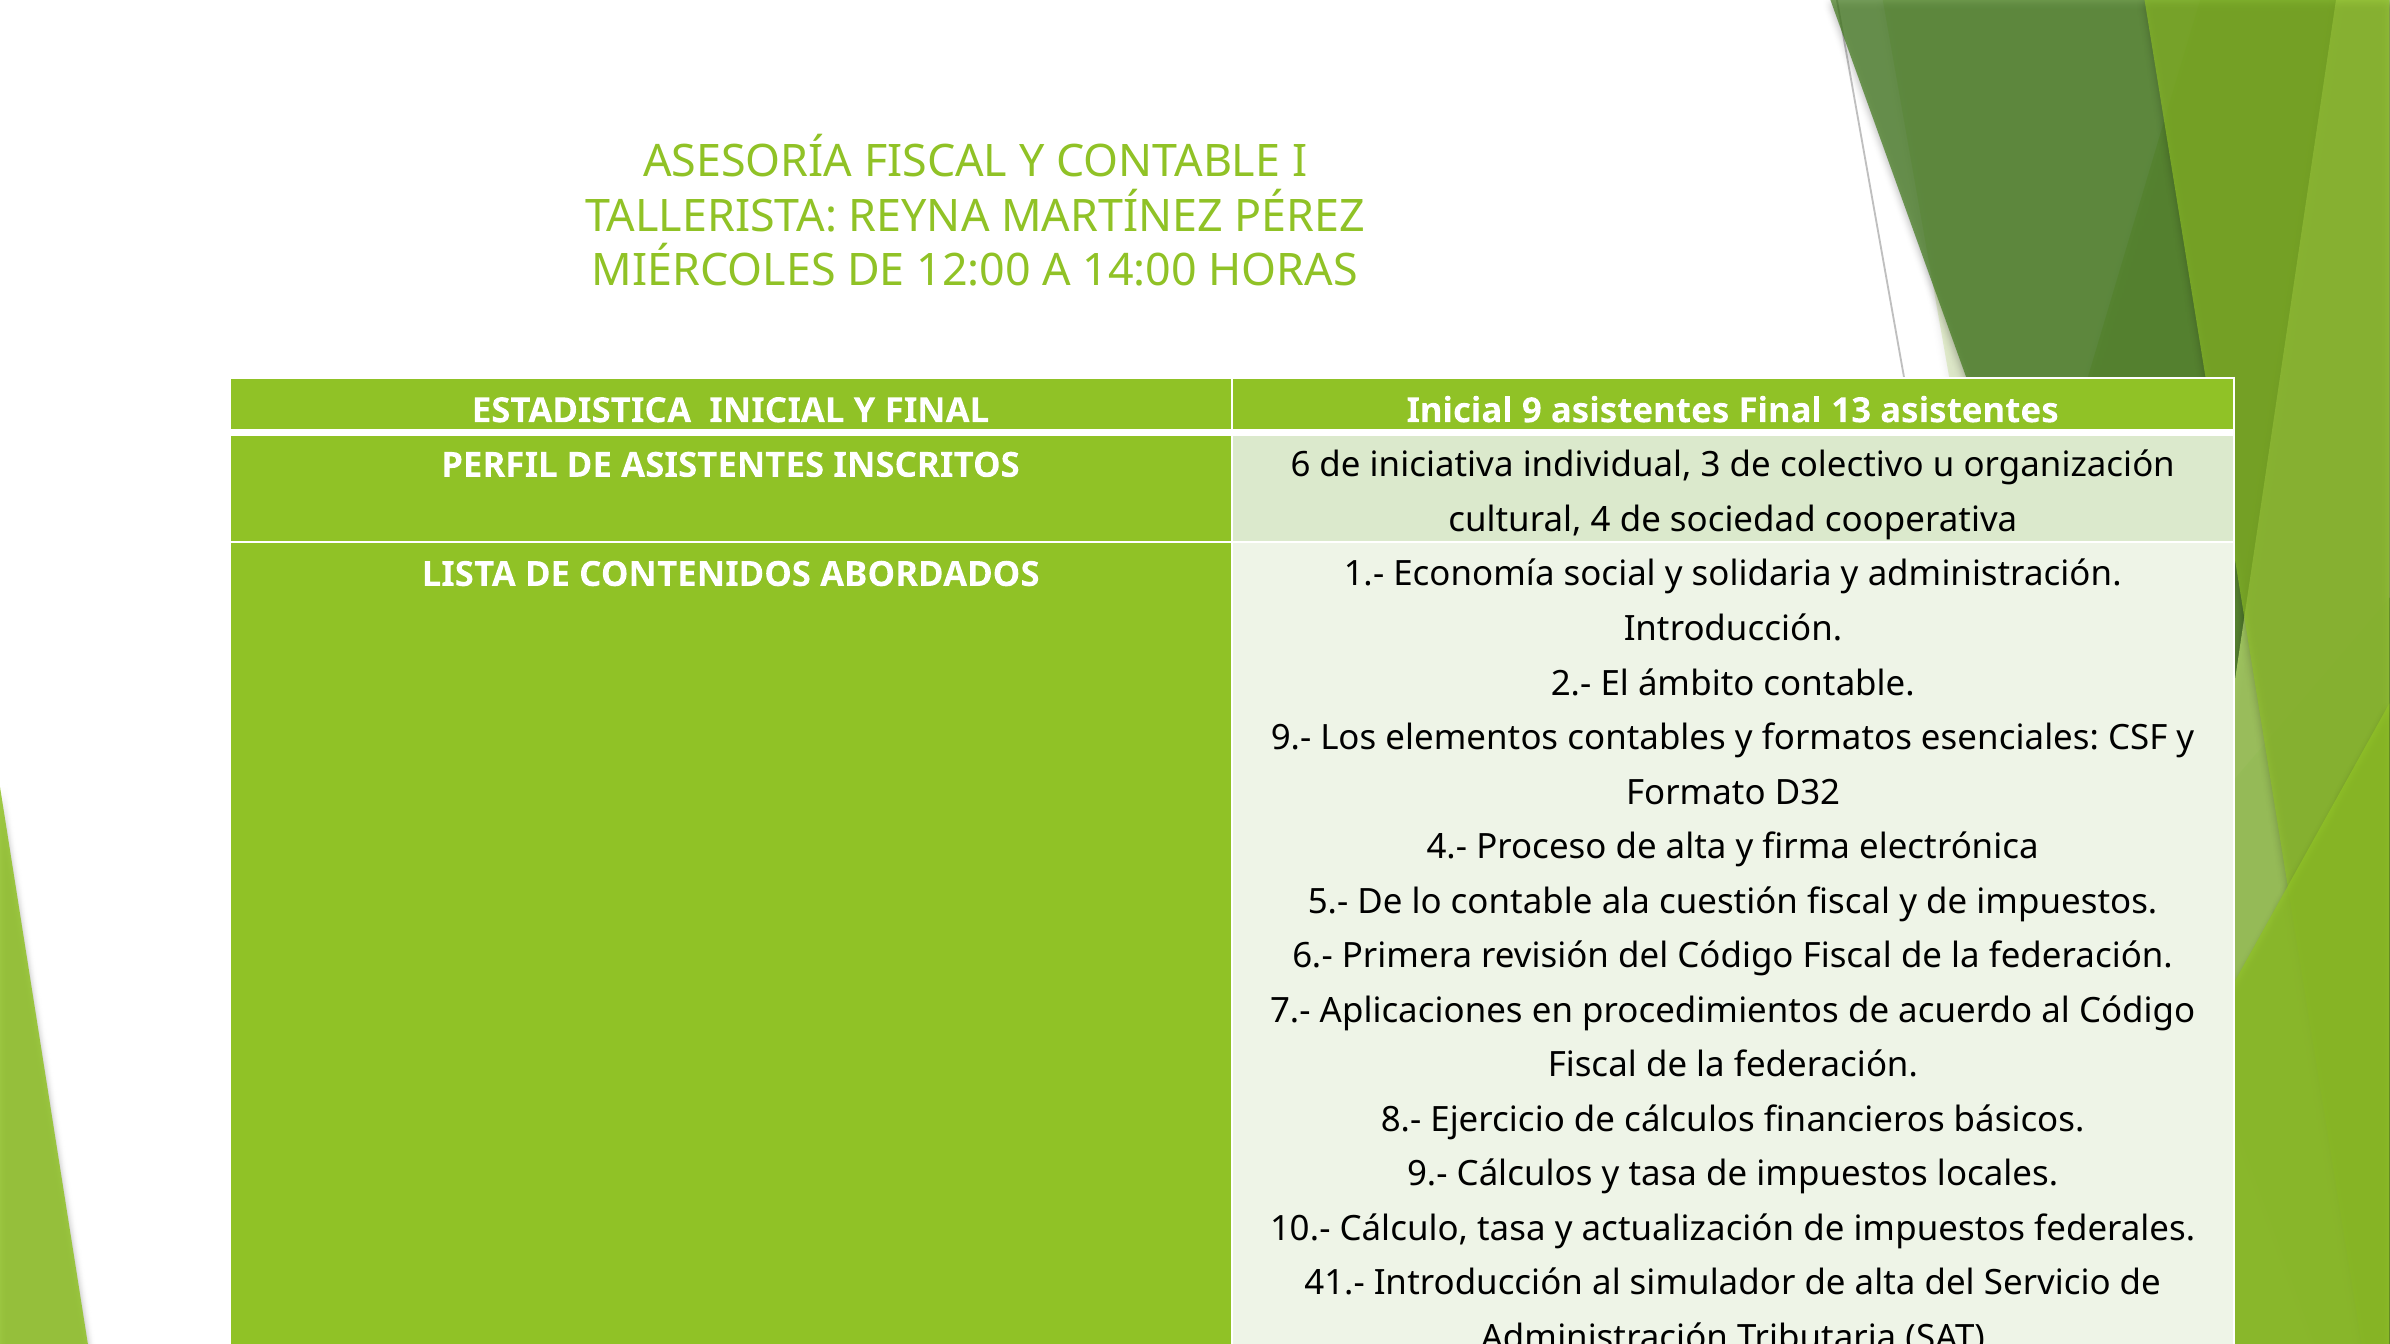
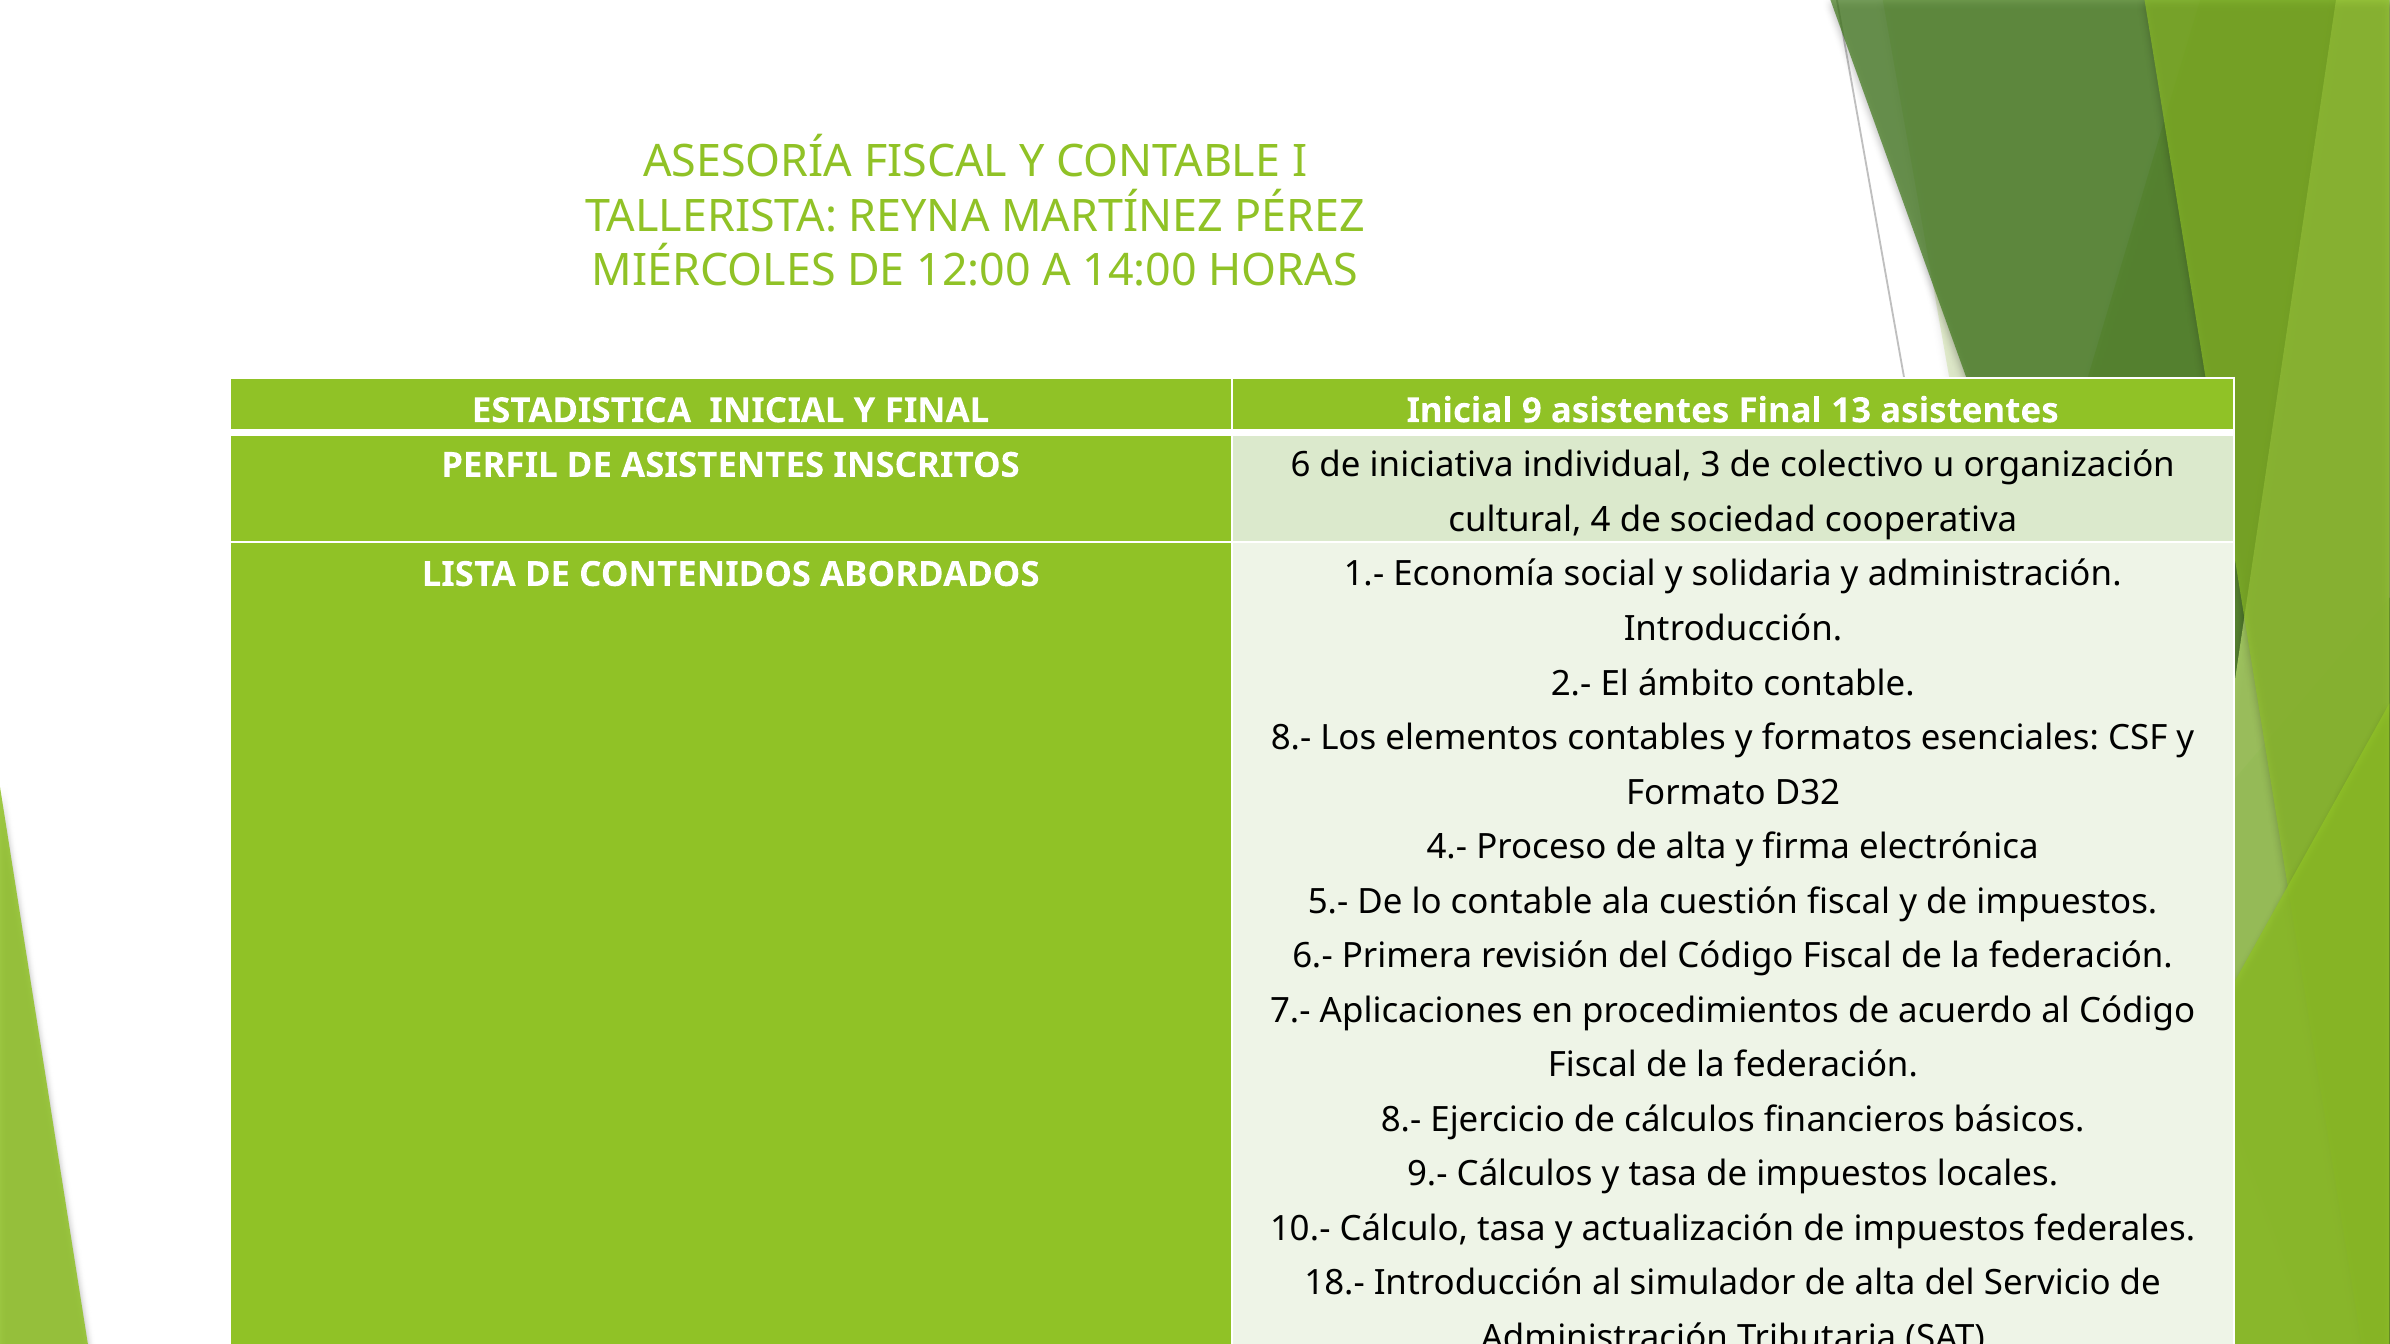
9.- at (1291, 738): 9.- -> 8.-
41.-: 41.- -> 18.-
